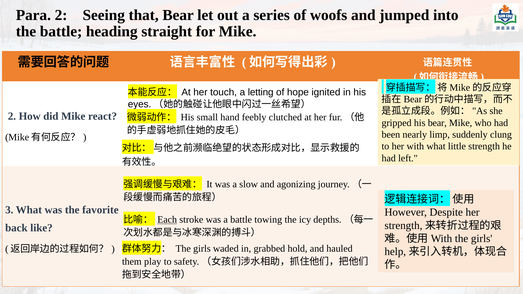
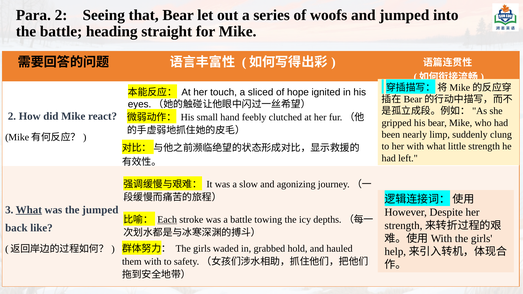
letting: letting -> sliced
What at (29, 210) underline: none -> present
the favorite: favorite -> jumped
them play: play -> with
